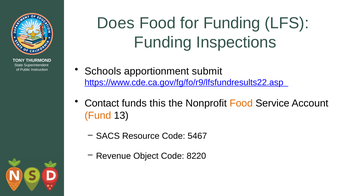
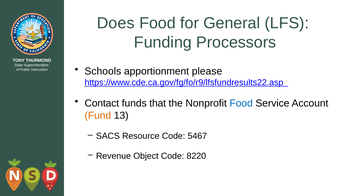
for Funding: Funding -> General
Inspections: Inspections -> Processors
submit: submit -> please
this: this -> that
Food at (241, 103) colour: orange -> blue
